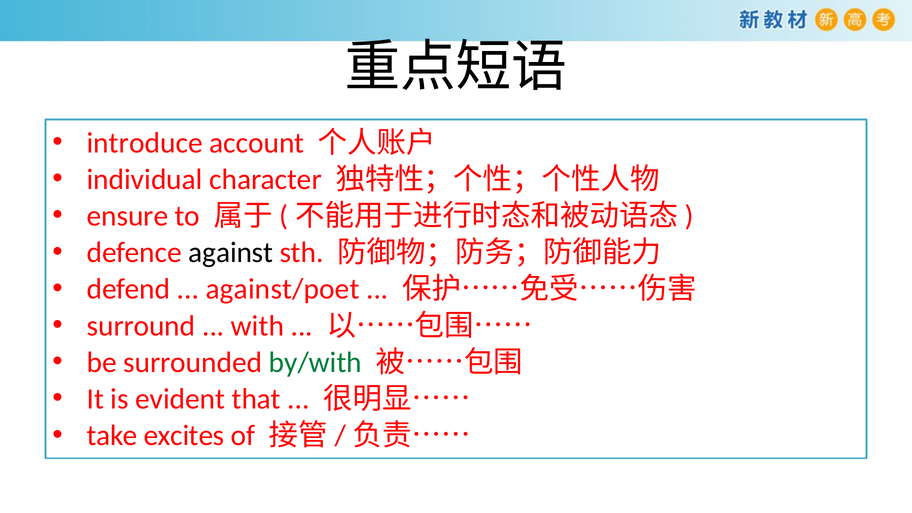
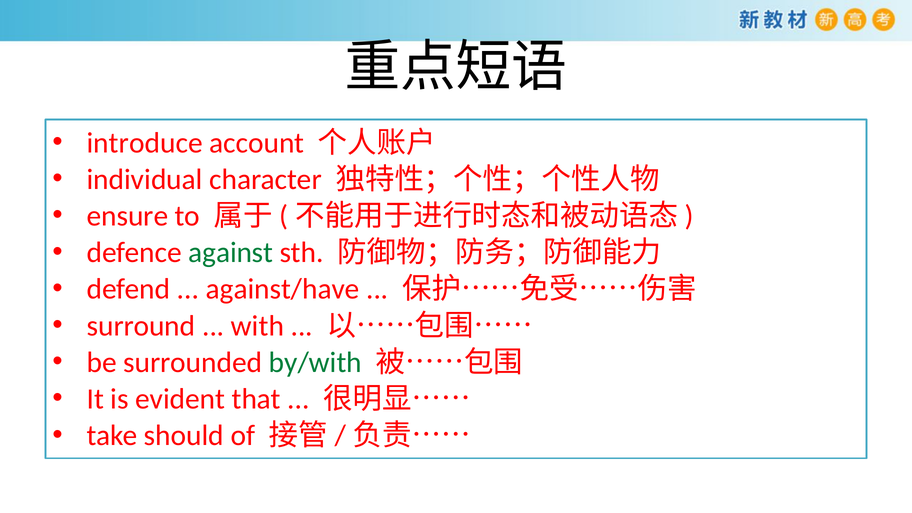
against colour: black -> green
against/poet: against/poet -> against/have
excites: excites -> should
